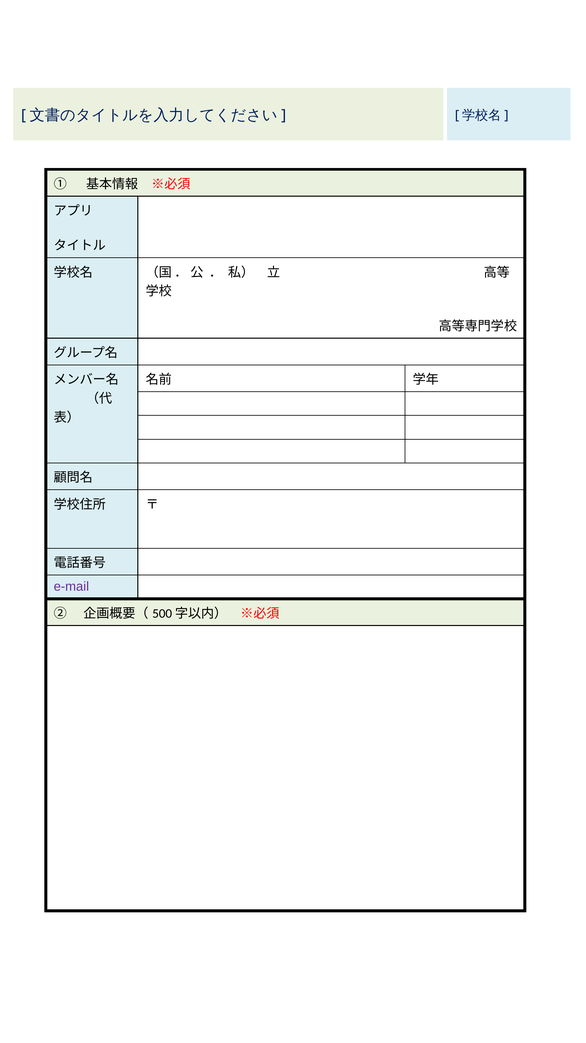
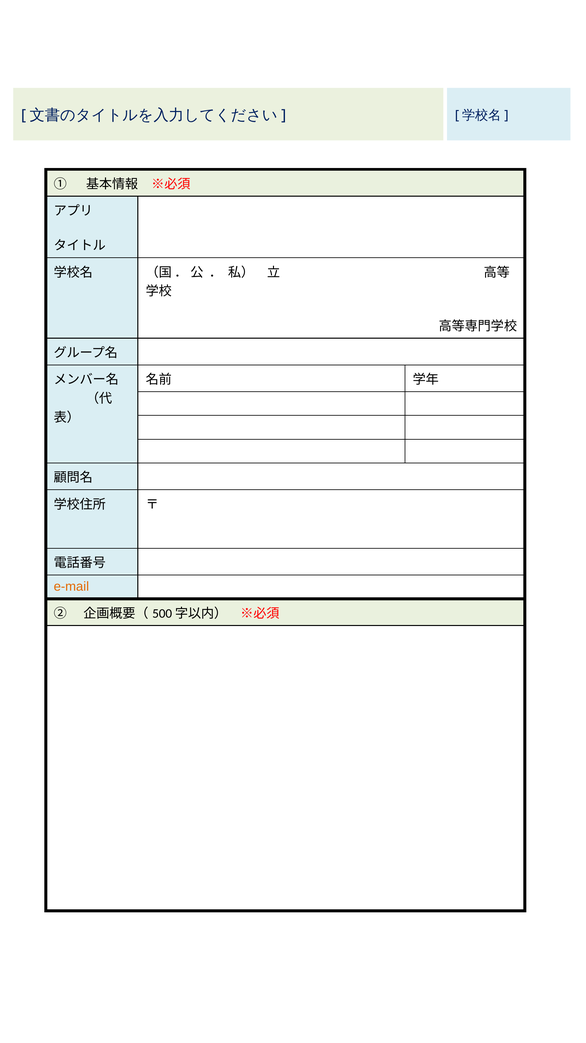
e-mail colour: purple -> orange
